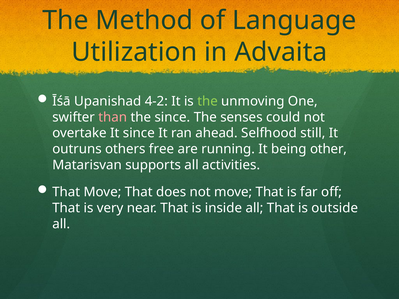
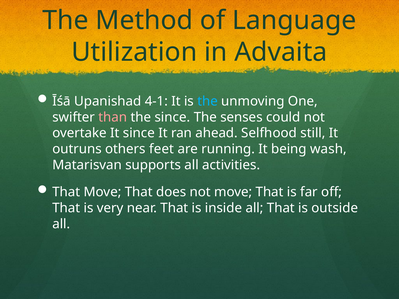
4-2: 4-2 -> 4-1
the at (208, 101) colour: light green -> light blue
free: free -> feet
other: other -> wash
